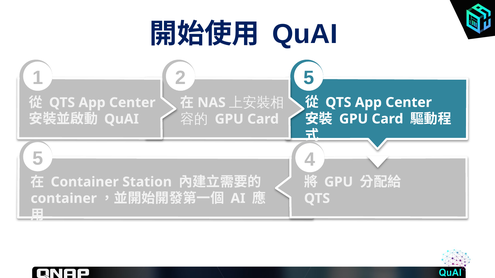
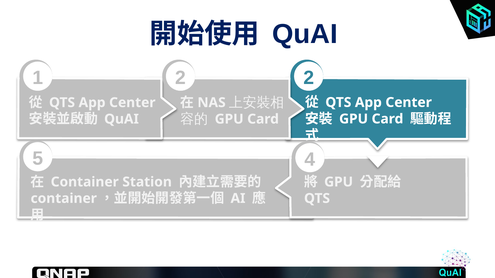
1 5: 5 -> 2
